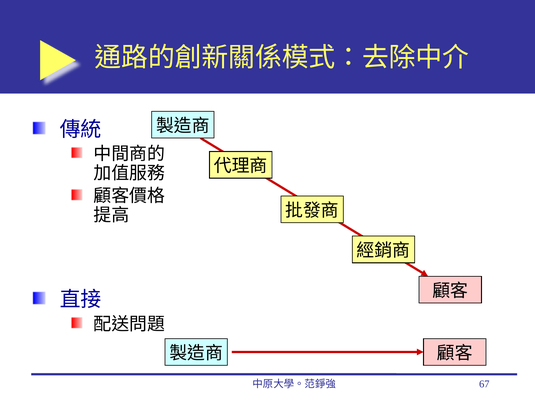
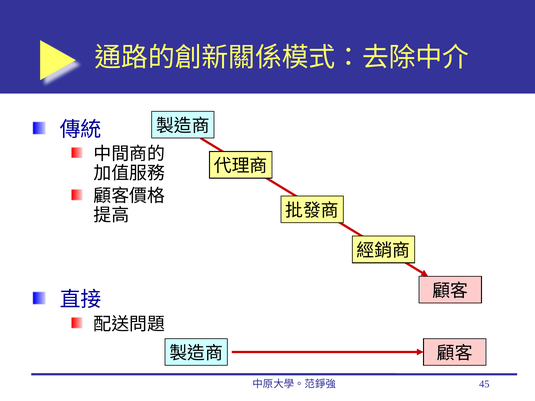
67: 67 -> 45
